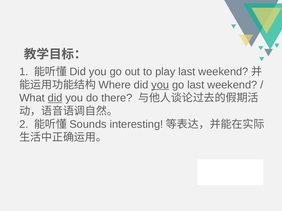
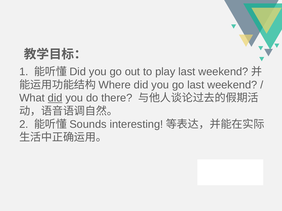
you at (160, 85) underline: present -> none
